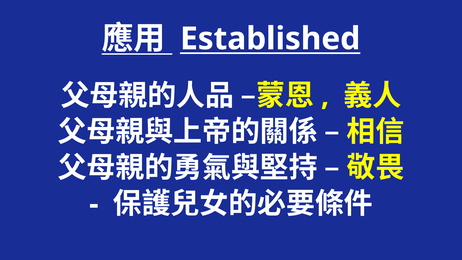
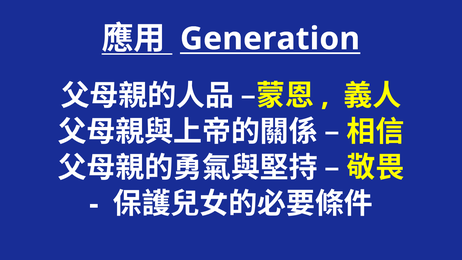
Established: Established -> Generation
